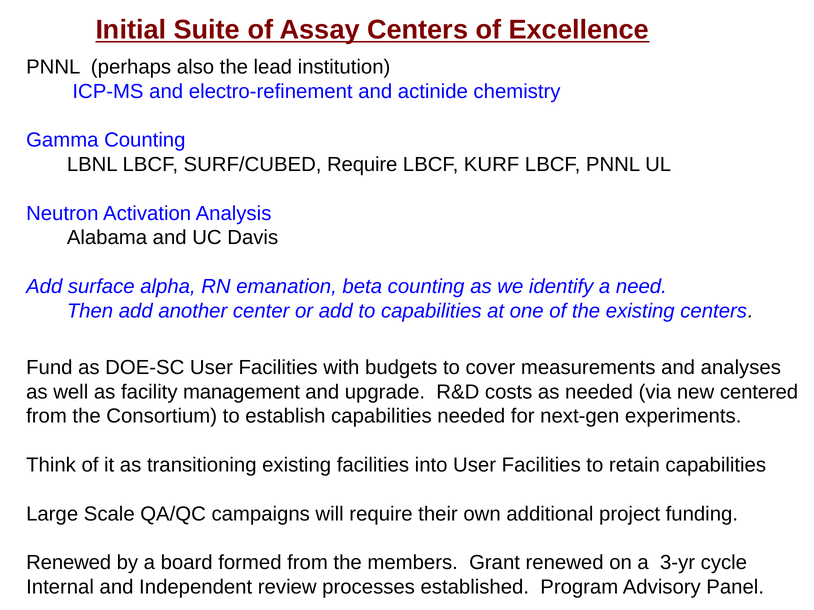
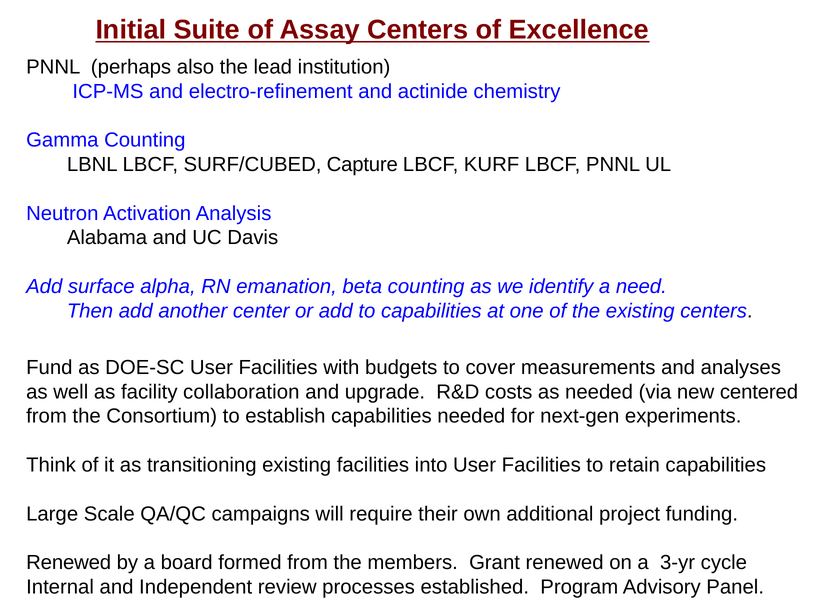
SURF/CUBED Require: Require -> Capture
management: management -> collaboration
